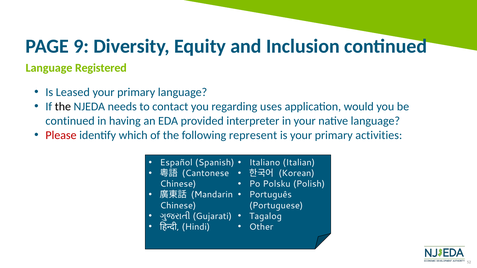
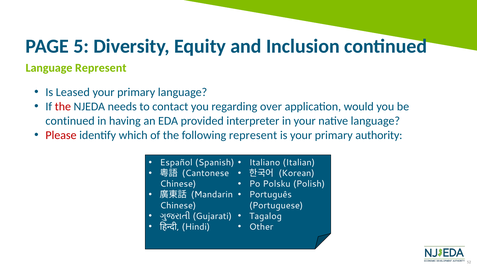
9: 9 -> 5
Language Registered: Registered -> Represent
the at (63, 107) colour: black -> red
uses: uses -> over
activities: activities -> authority
